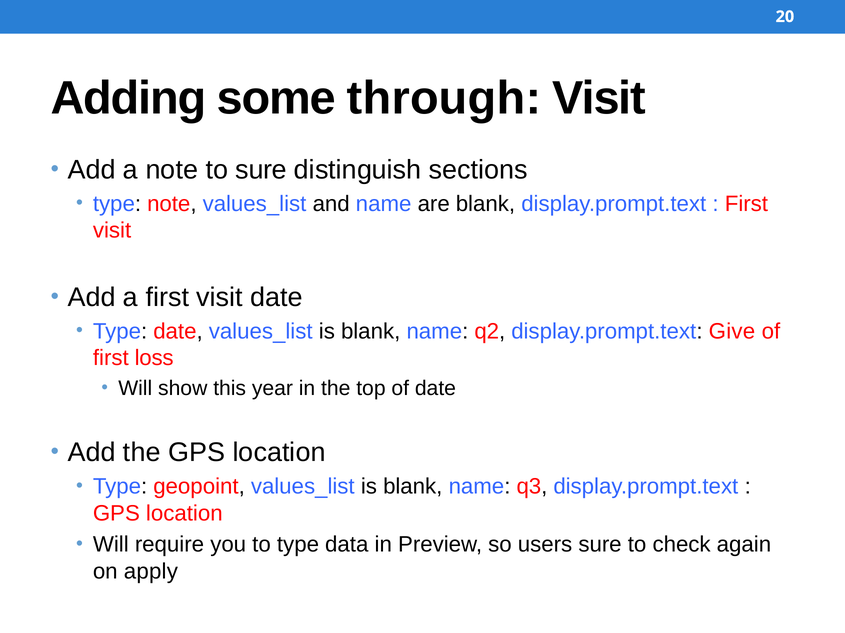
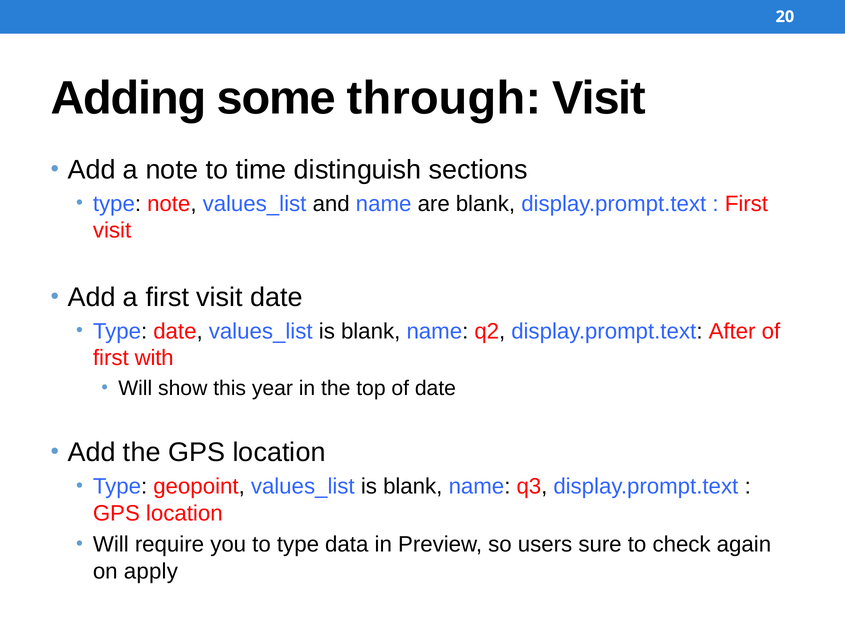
to sure: sure -> time
Give: Give -> After
loss: loss -> with
